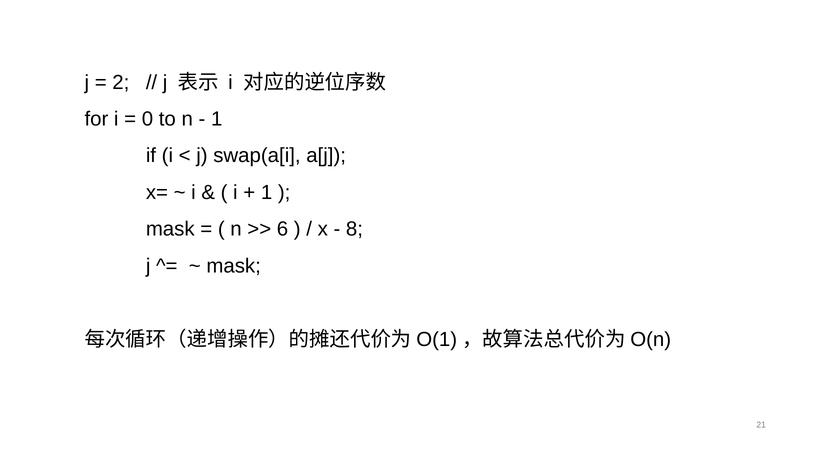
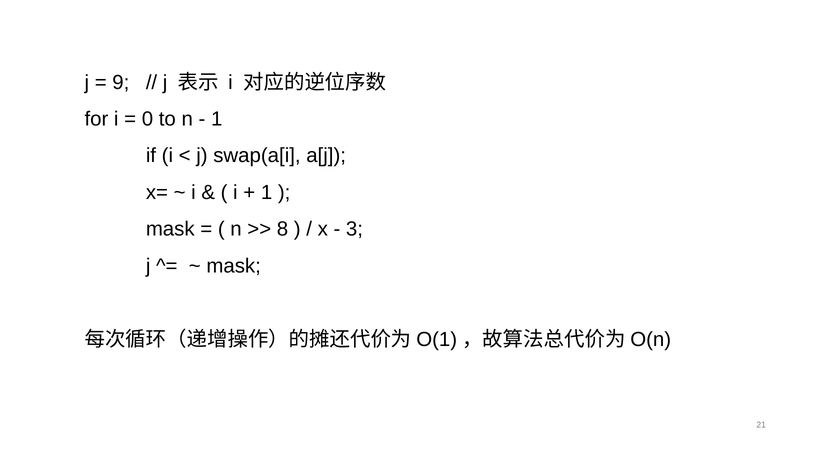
2: 2 -> 9
6: 6 -> 8
8: 8 -> 3
